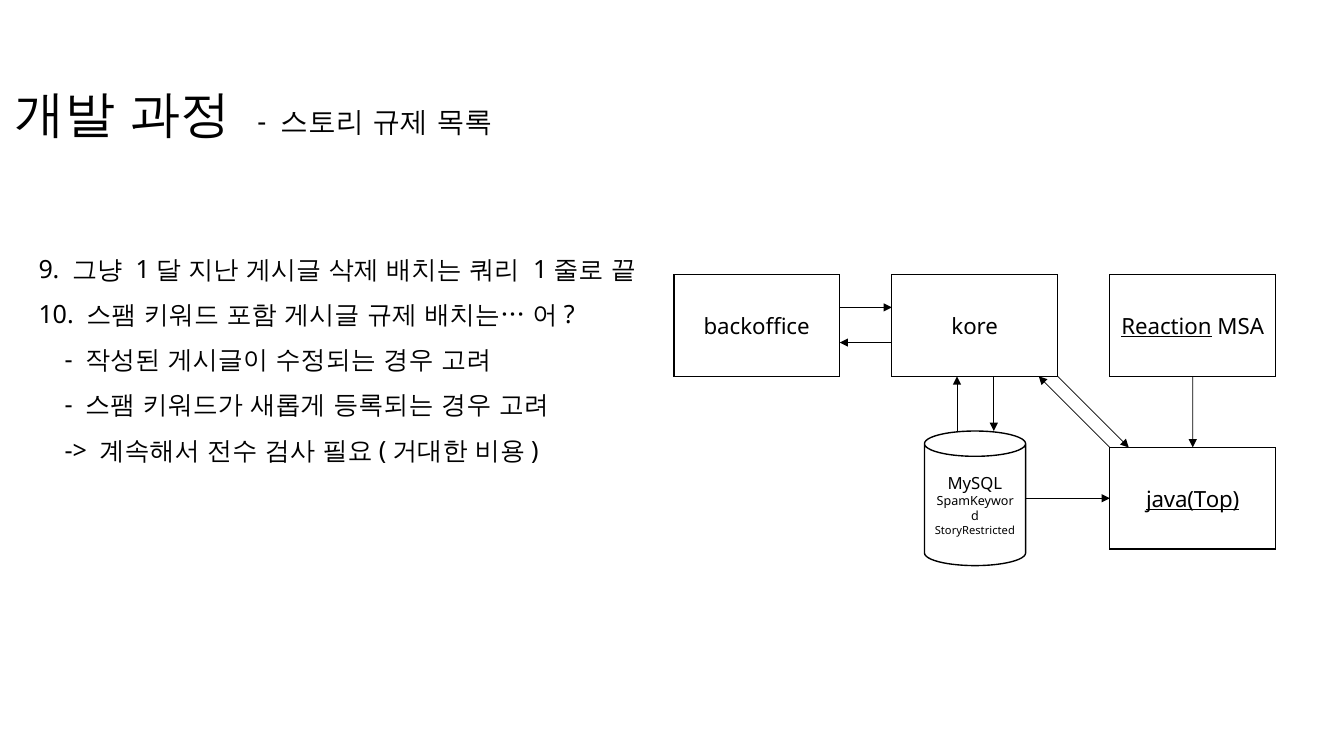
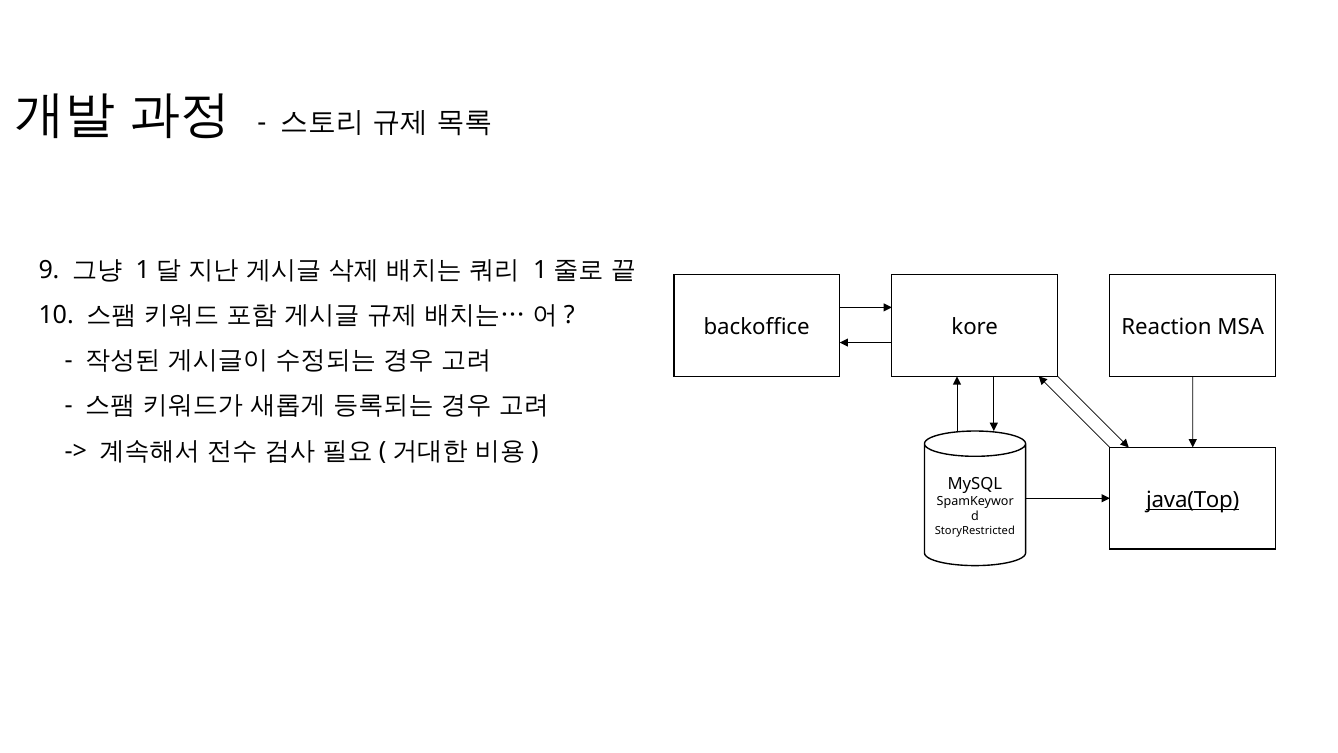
Reaction underline: present -> none
